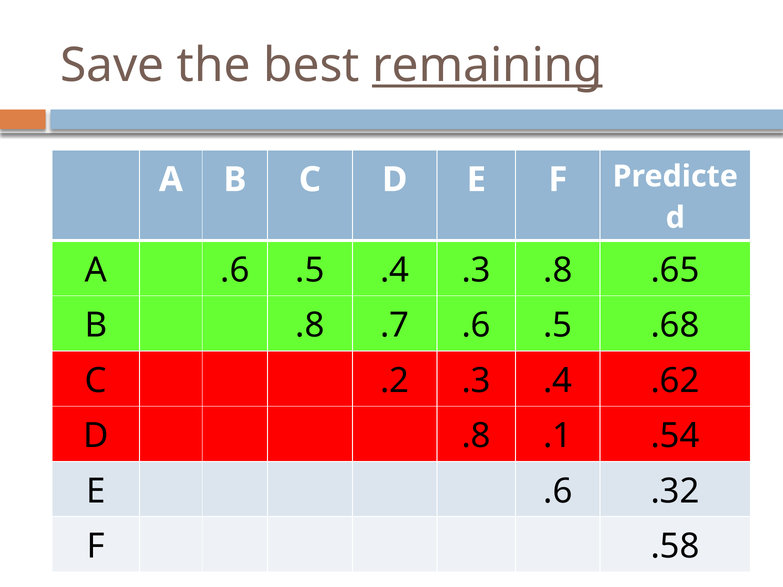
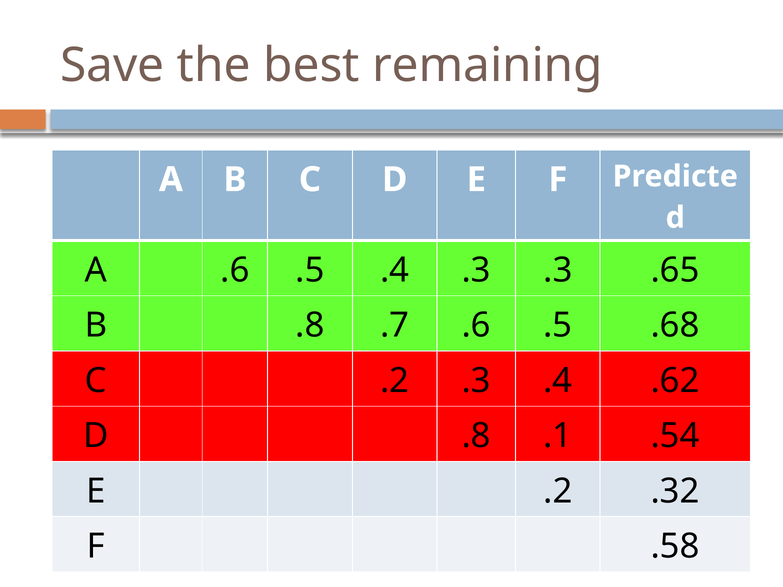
remaining underline: present -> none
.3 .8: .8 -> .3
E .6: .6 -> .2
